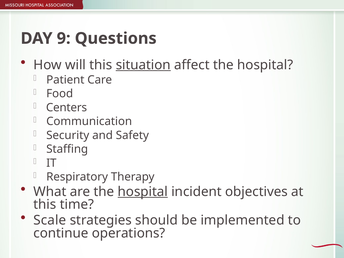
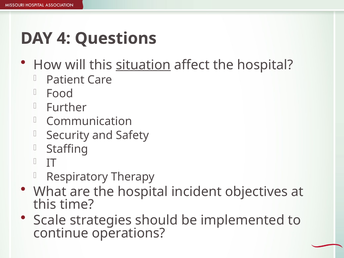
9: 9 -> 4
Centers: Centers -> Further
hospital at (143, 192) underline: present -> none
